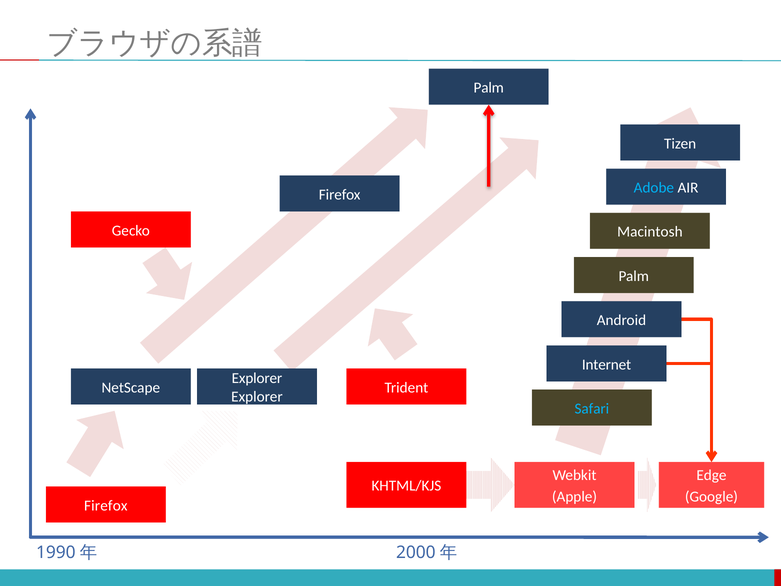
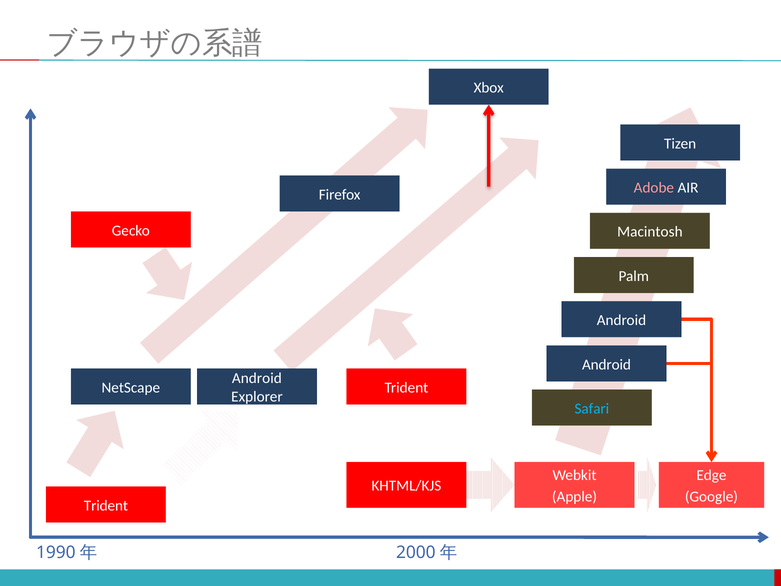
Palm at (489, 88): Palm -> Xbox
Adobe colour: light blue -> pink
Internet at (606, 364): Internet -> Android
Explorer at (257, 378): Explorer -> Android
Firefox at (106, 505): Firefox -> Trident
